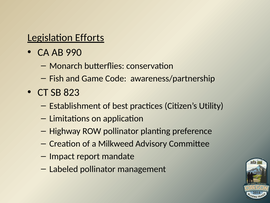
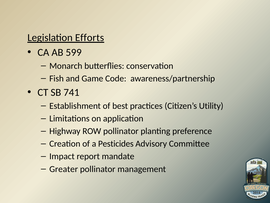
990: 990 -> 599
823: 823 -> 741
Milkweed: Milkweed -> Pesticides
Labeled: Labeled -> Greater
